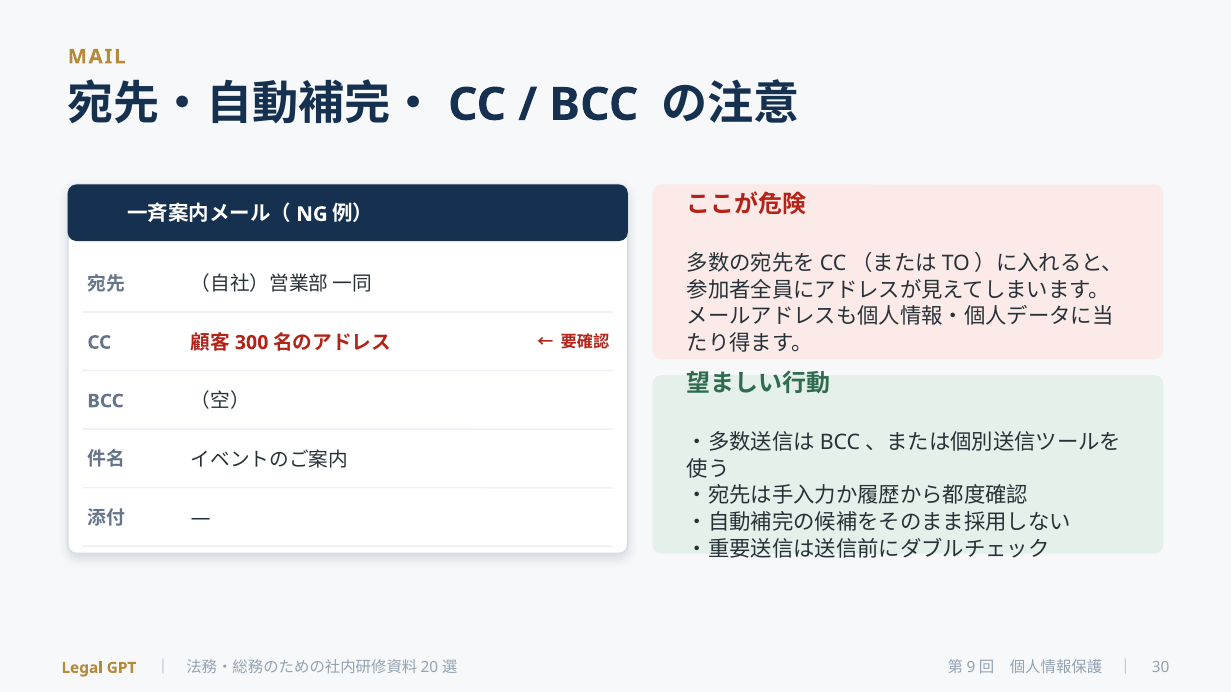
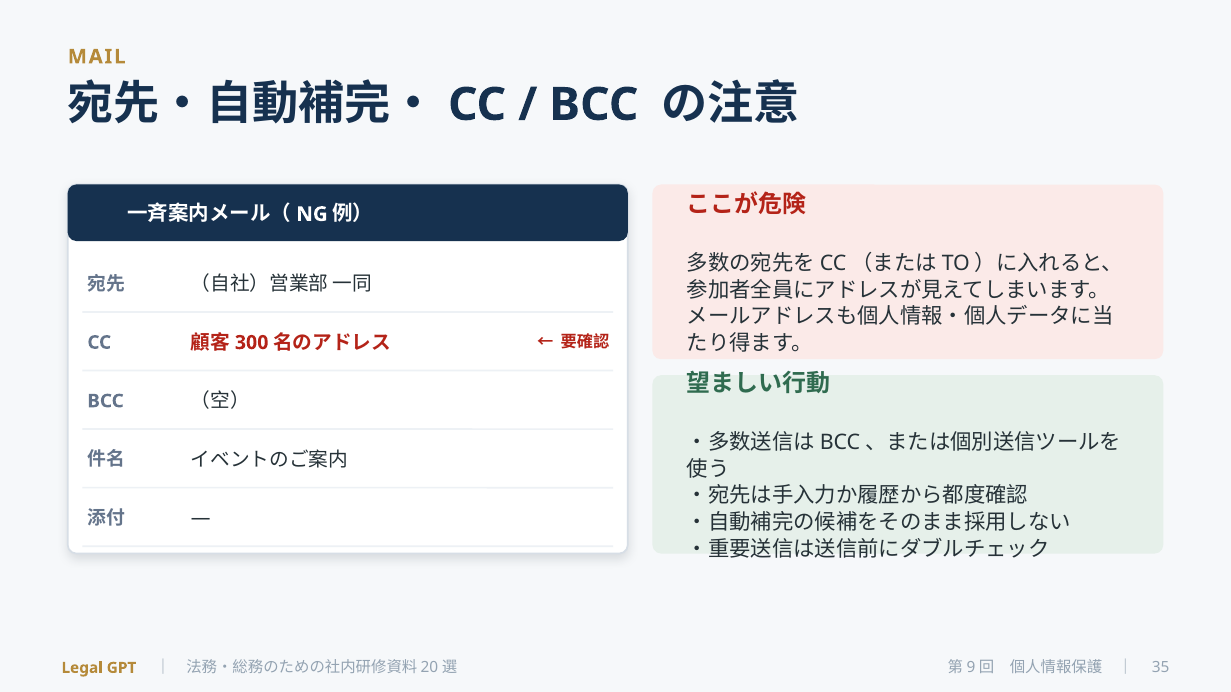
30: 30 -> 35
